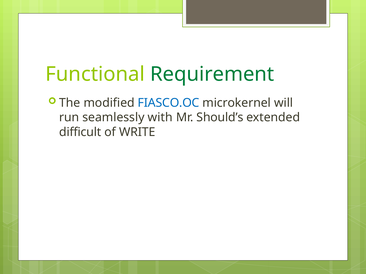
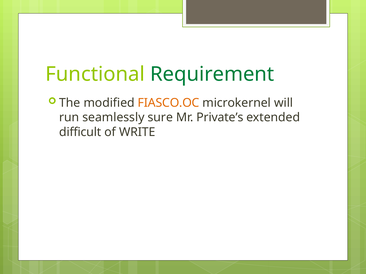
FIASCO.OC colour: blue -> orange
with: with -> sure
Should’s: Should’s -> Private’s
